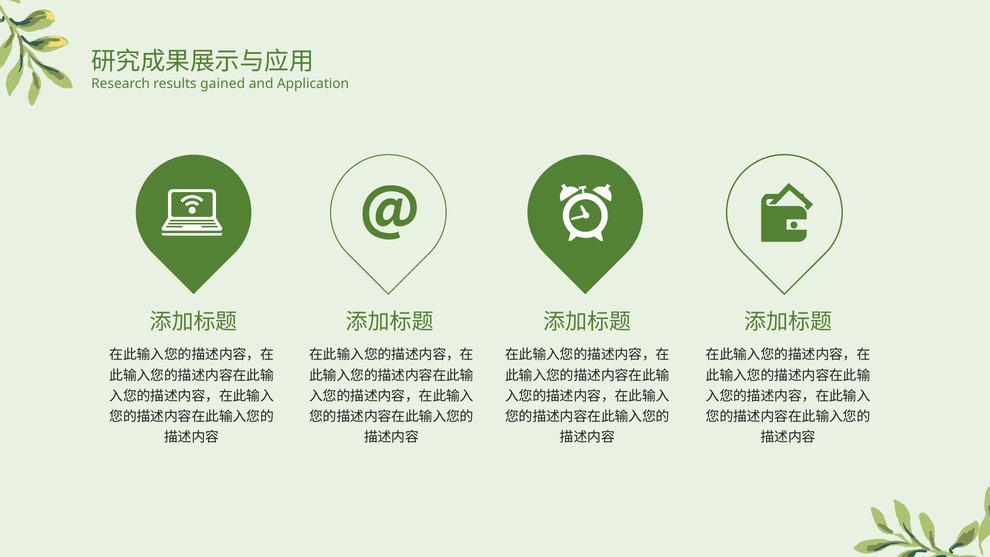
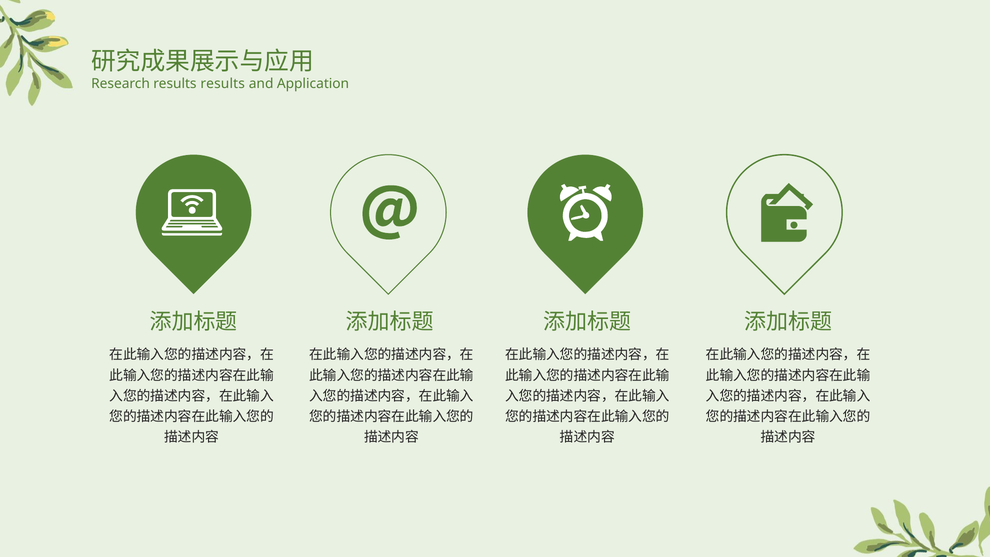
results gained: gained -> results
